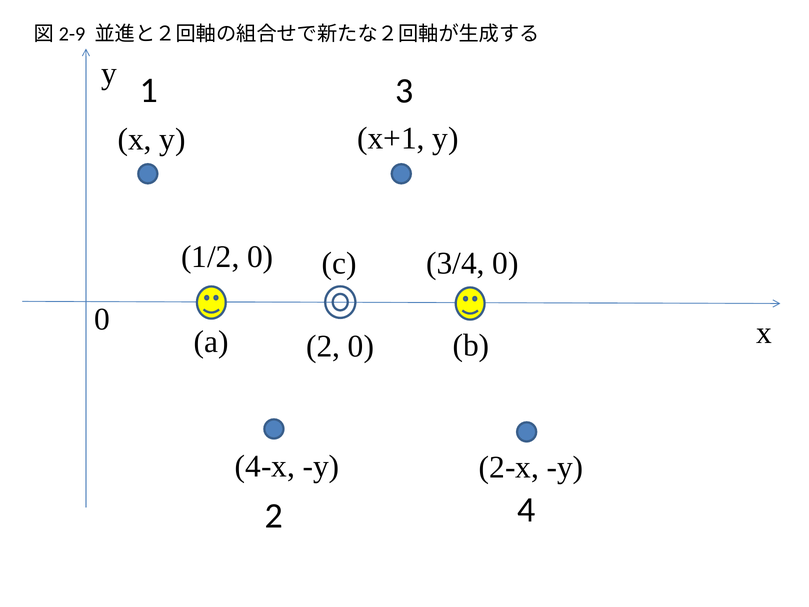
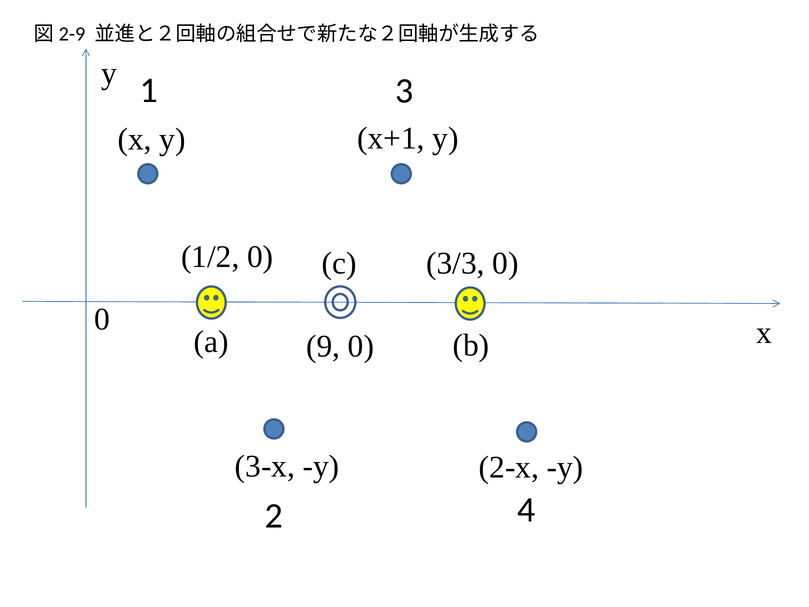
3/4: 3/4 -> 3/3
2 at (323, 346): 2 -> 9
4-x: 4-x -> 3-x
